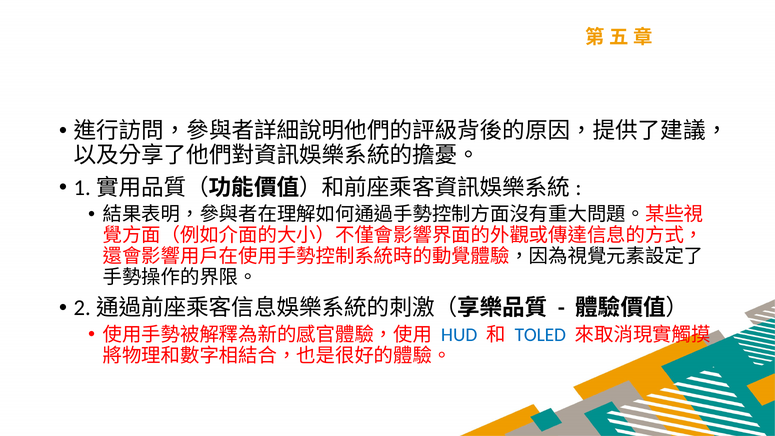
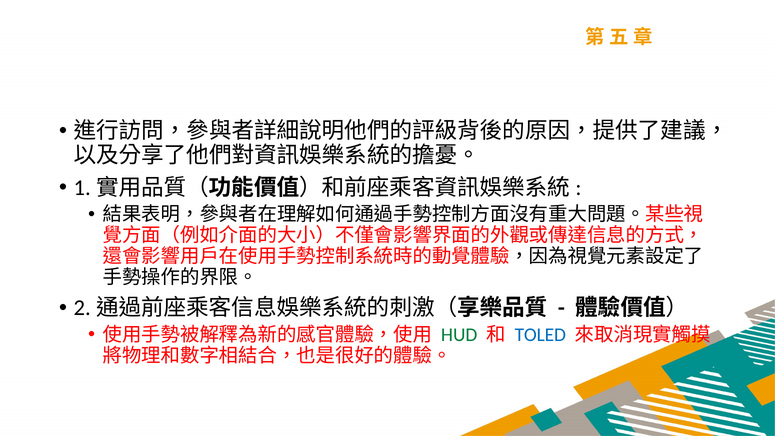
HUD colour: blue -> green
